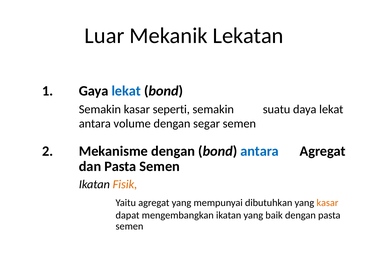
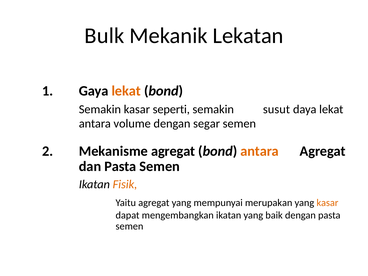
Luar: Luar -> Bulk
lekat at (126, 91) colour: blue -> orange
suatu: suatu -> susut
Mekanisme dengan: dengan -> agregat
antara at (260, 151) colour: blue -> orange
dibutuhkan: dibutuhkan -> merupakan
